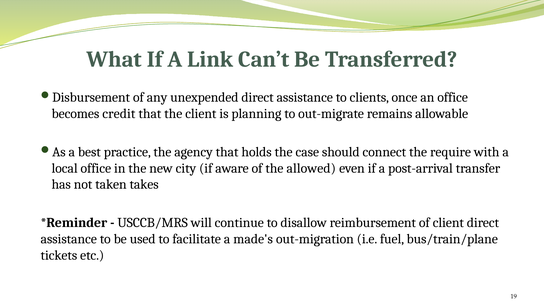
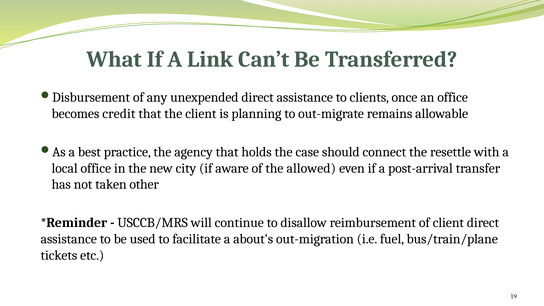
require: require -> resettle
takes: takes -> other
made's: made's -> about's
